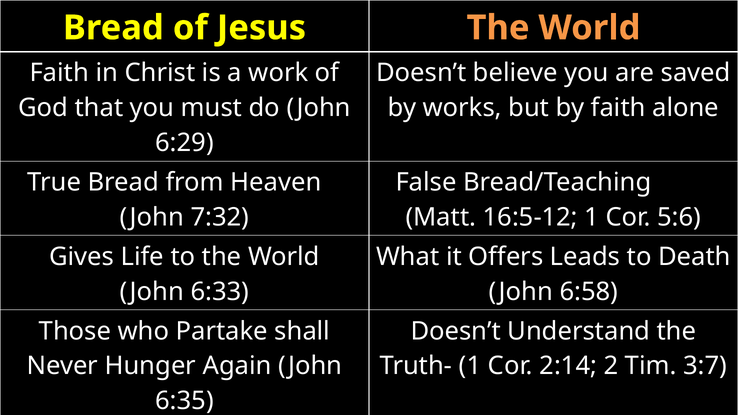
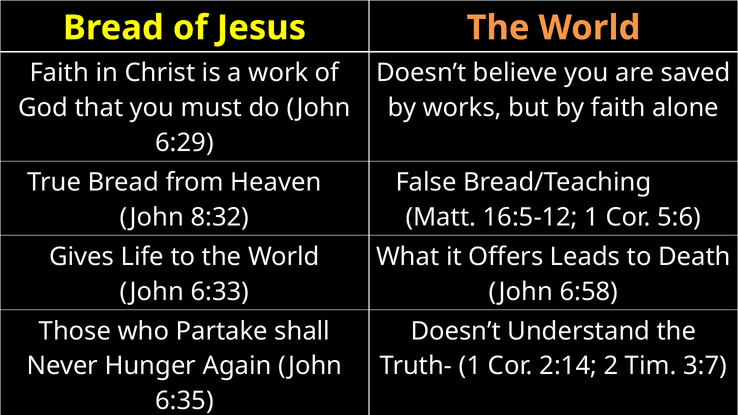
7:32: 7:32 -> 8:32
